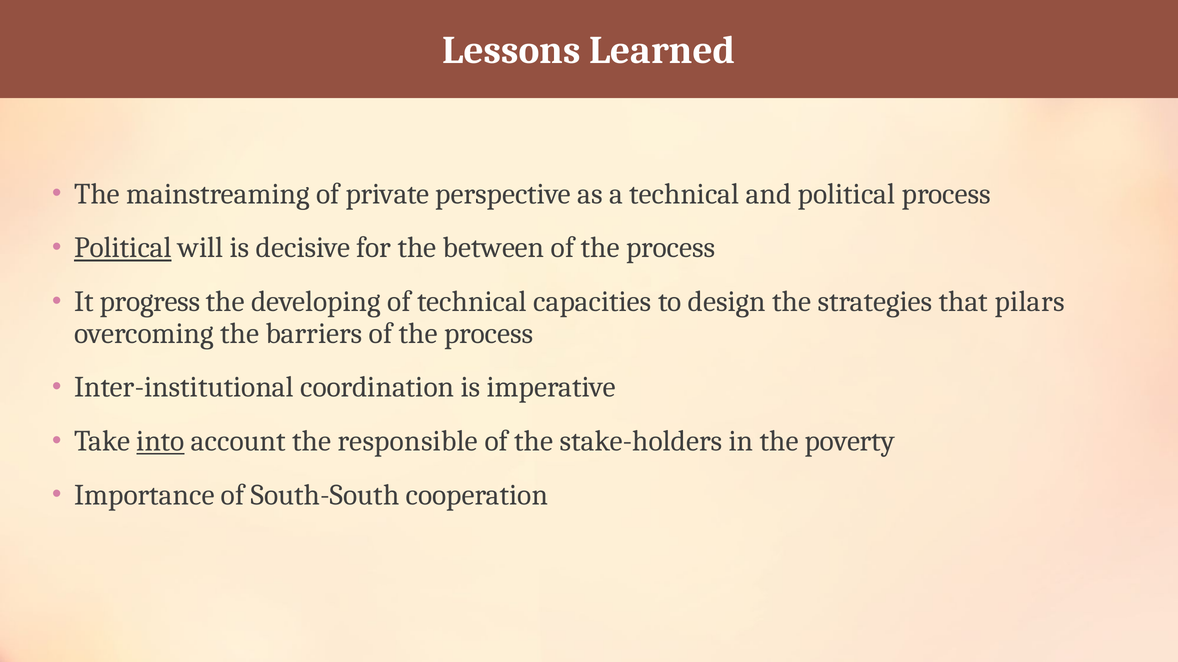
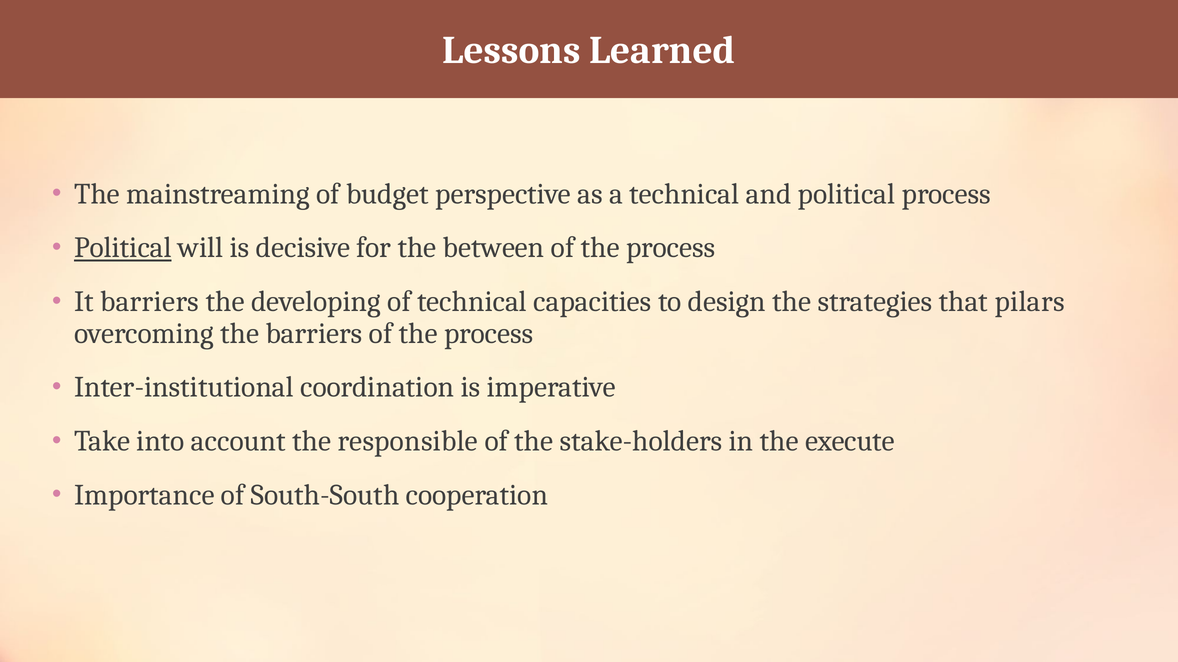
private: private -> budget
It progress: progress -> barriers
into underline: present -> none
poverty: poverty -> execute
